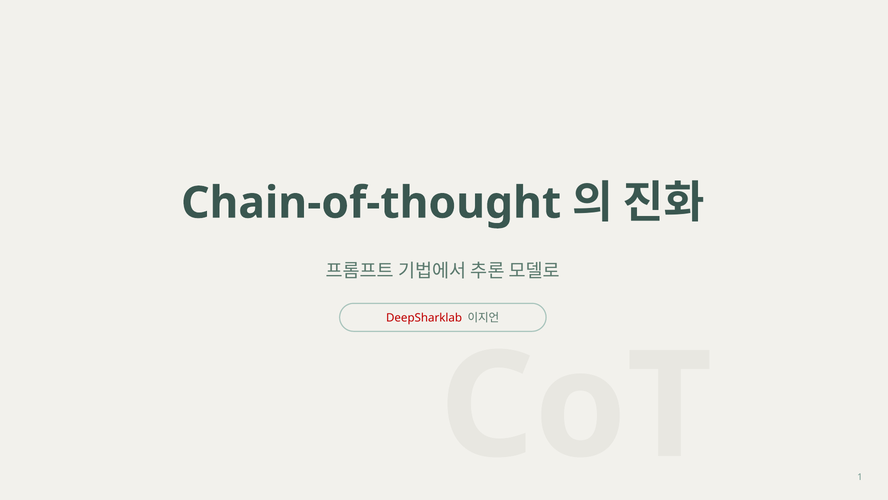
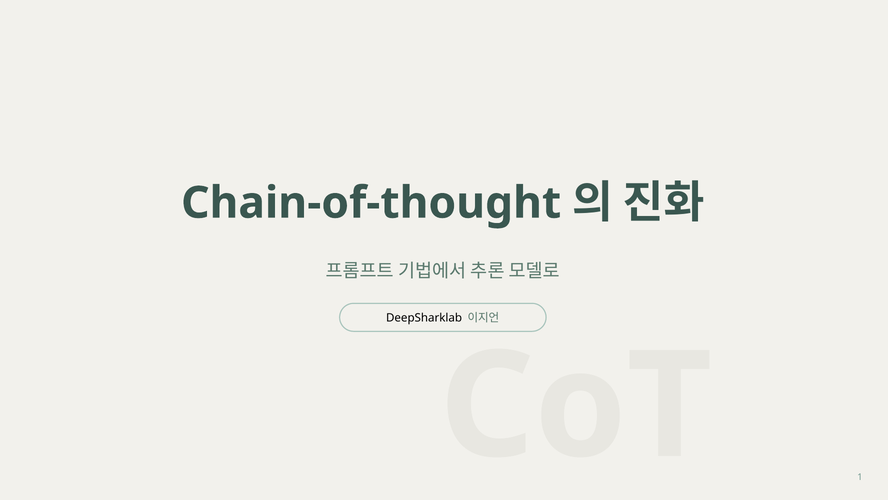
DeepSharklab colour: red -> black
